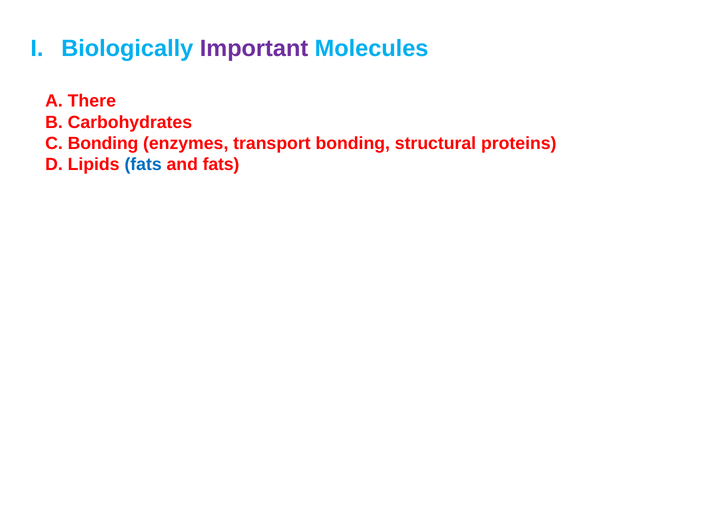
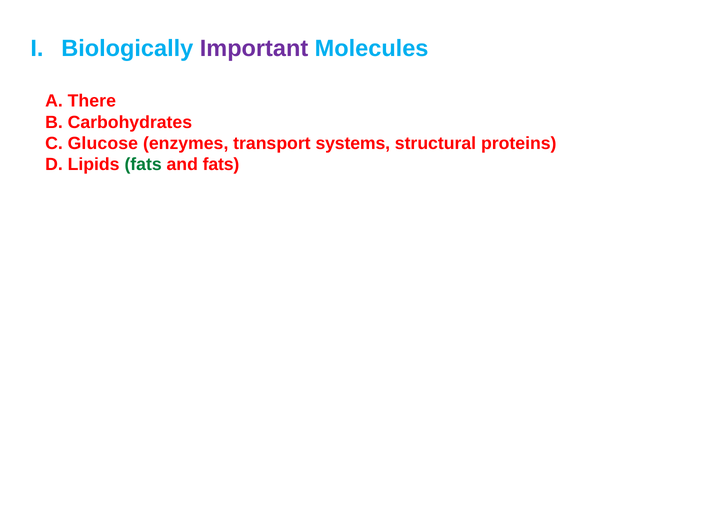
C Bonding: Bonding -> Glucose
transport bonding: bonding -> systems
fats at (143, 165) colour: blue -> green
